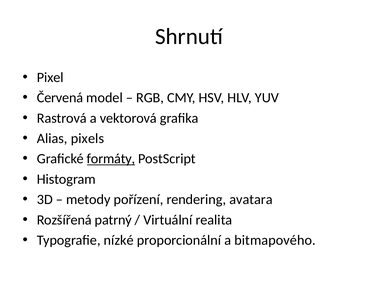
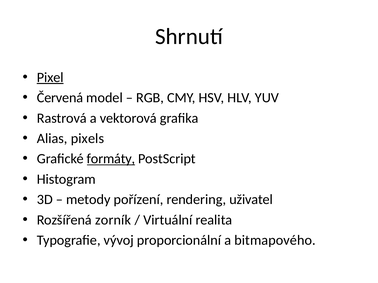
Pixel underline: none -> present
avatara: avatara -> uživatel
patrný: patrný -> zorník
nízké: nízké -> vývoj
